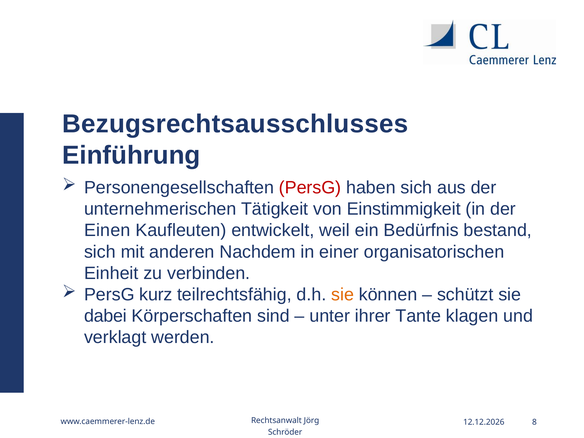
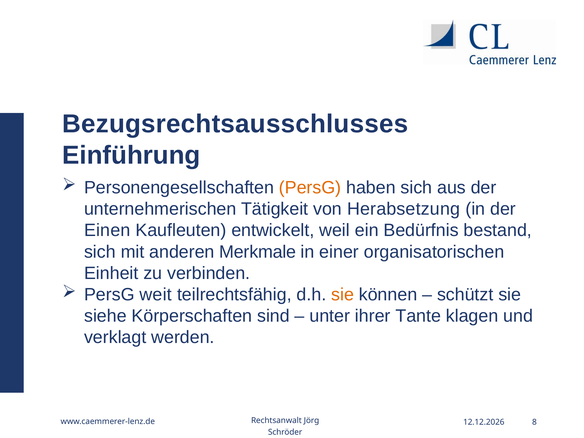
PersG at (310, 188) colour: red -> orange
Einstimmigkeit: Einstimmigkeit -> Herabsetzung
Nachdem: Nachdem -> Merkmale
kurz: kurz -> weit
dabei: dabei -> siehe
